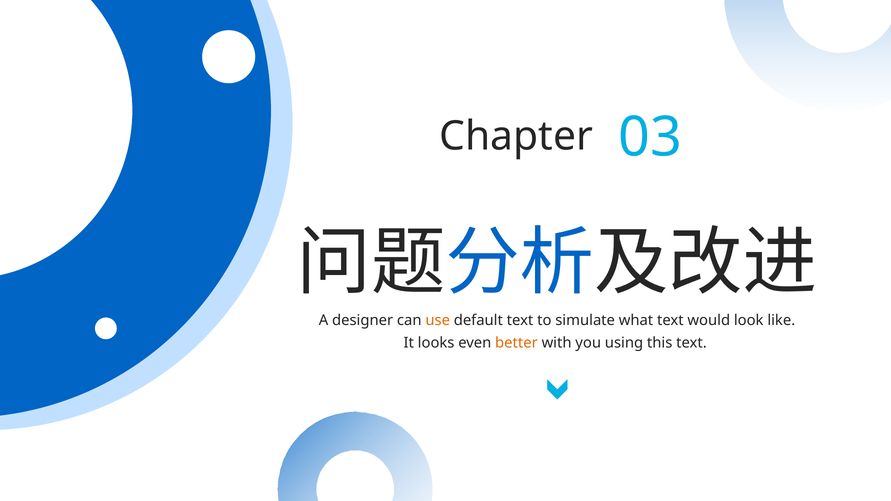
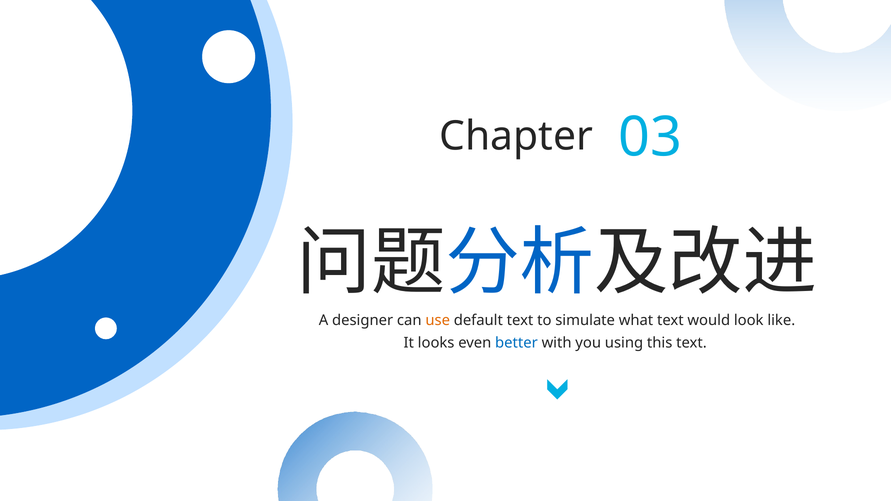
better colour: orange -> blue
